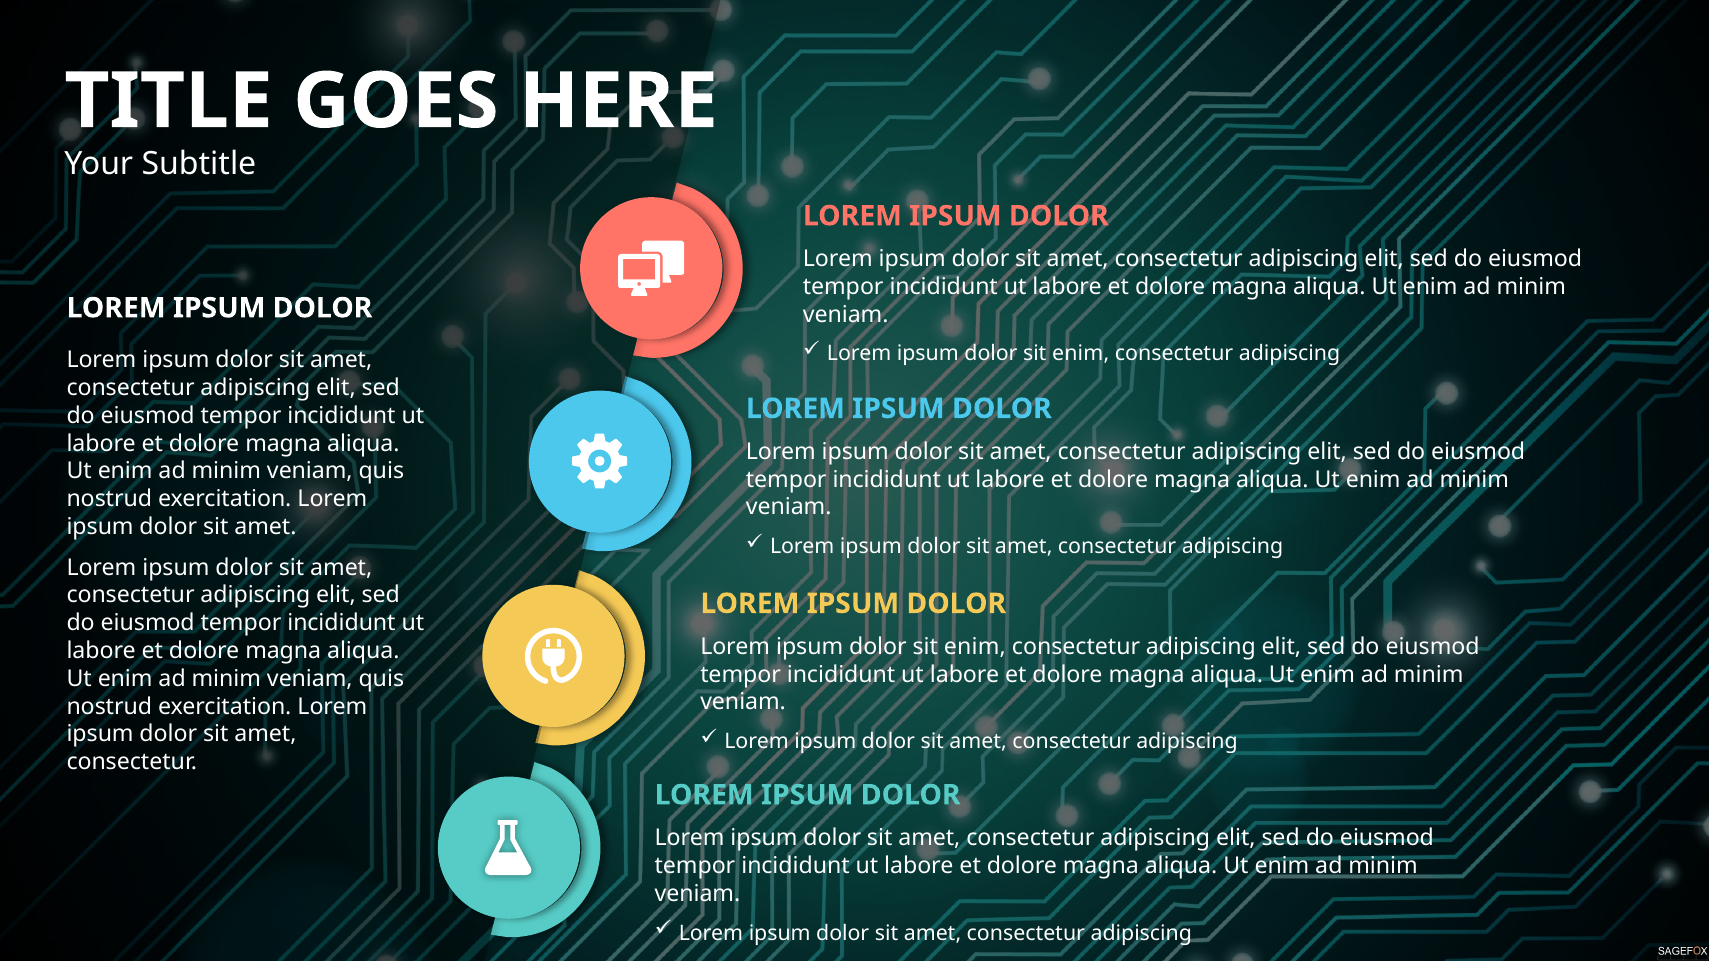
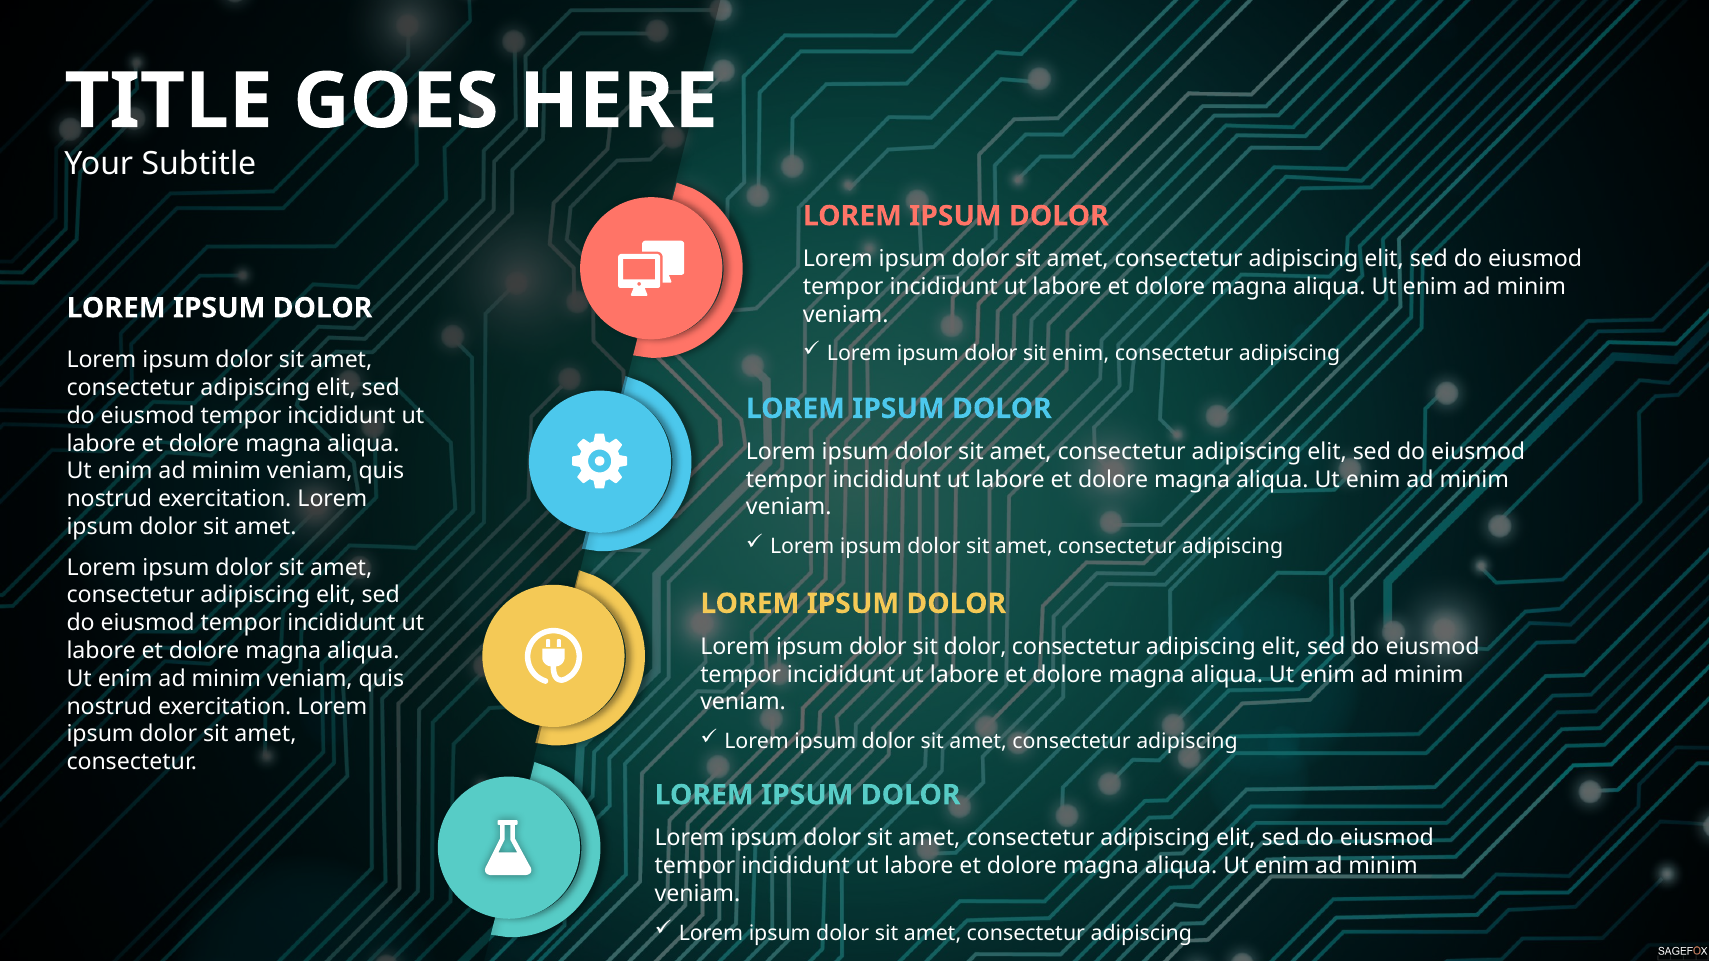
enim at (975, 647): enim -> dolor
